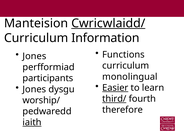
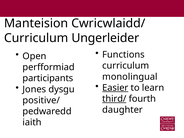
Cwricwlaidd/ underline: present -> none
Information: Information -> Ungerleider
Jones at (34, 56): Jones -> Open
worship/: worship/ -> positive/
therefore: therefore -> daughter
iaith underline: present -> none
